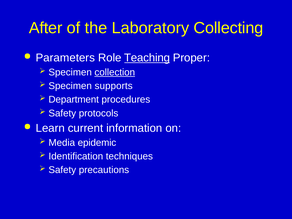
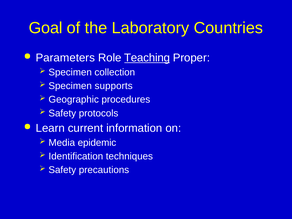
After: After -> Goal
Collecting: Collecting -> Countries
collection underline: present -> none
Department: Department -> Geographic
